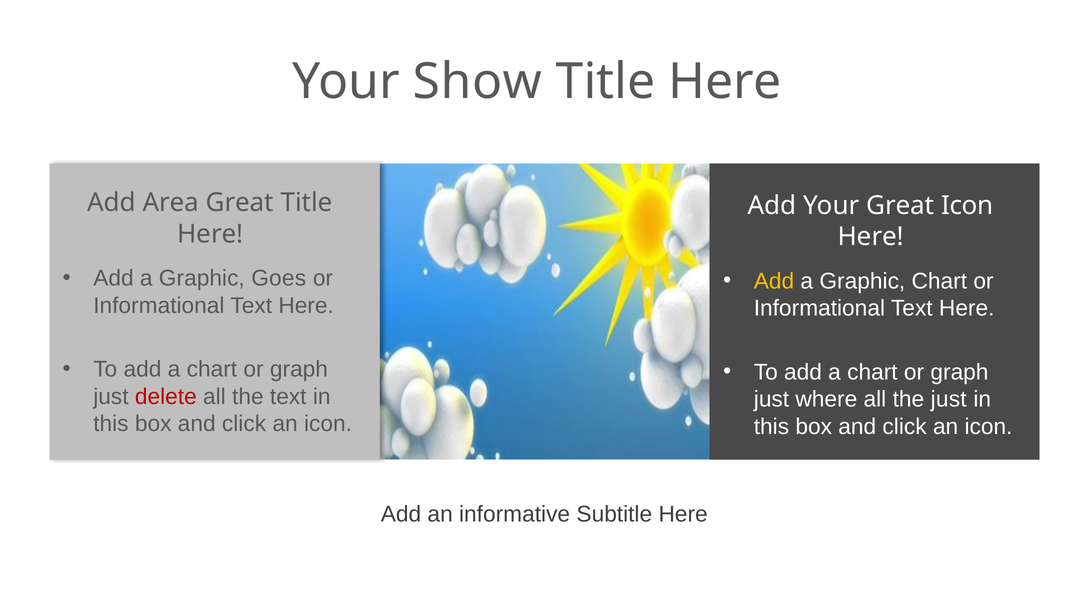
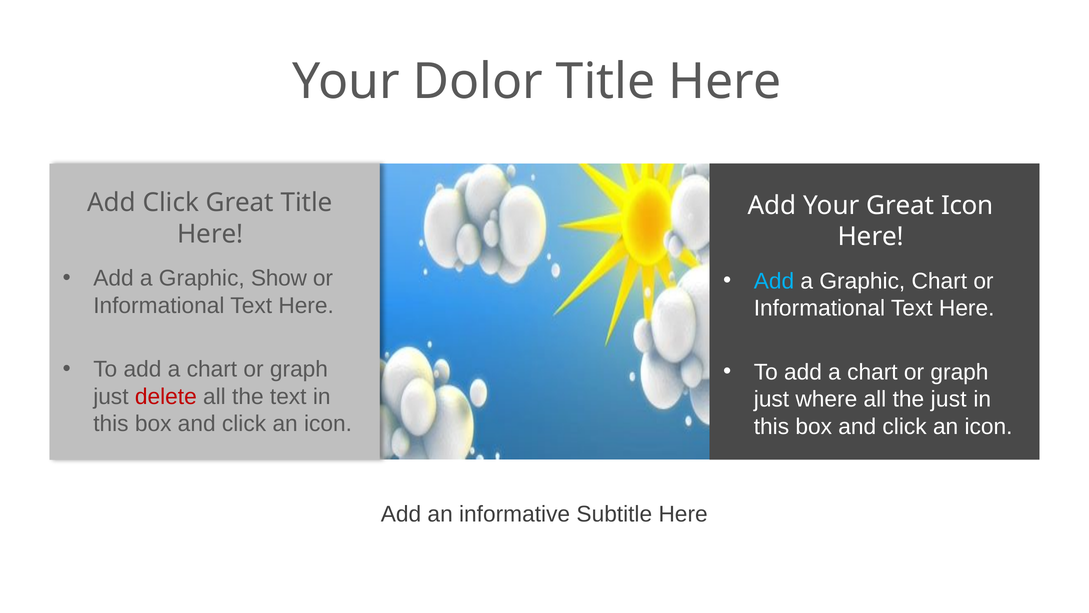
Show: Show -> Dolor
Add Area: Area -> Click
Goes: Goes -> Show
Add at (774, 281) colour: yellow -> light blue
